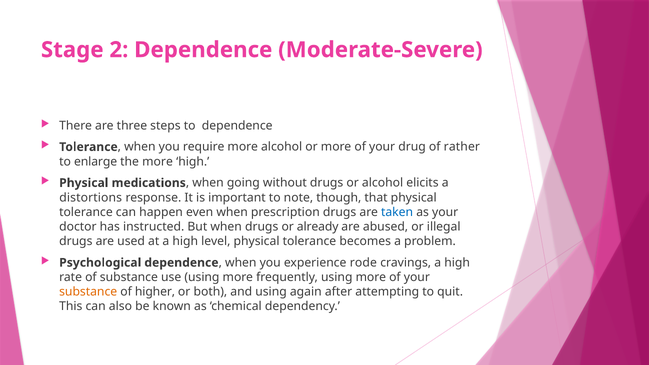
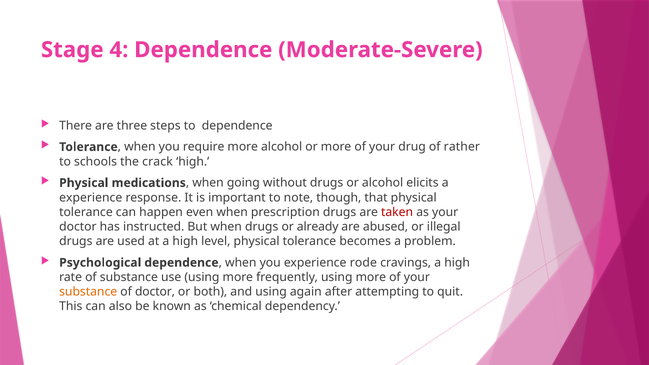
2: 2 -> 4
enlarge: enlarge -> schools
the more: more -> crack
distortions at (91, 198): distortions -> experience
taken colour: blue -> red
of higher: higher -> doctor
